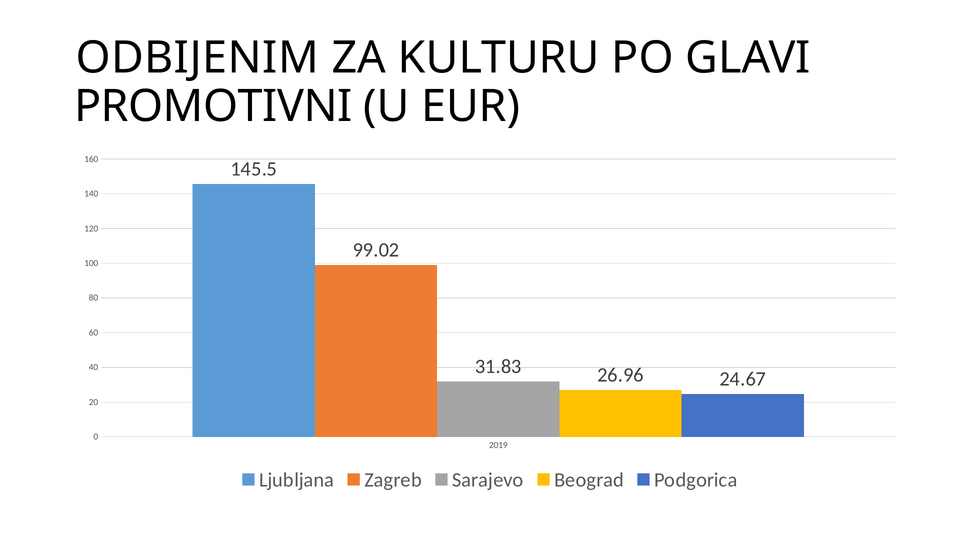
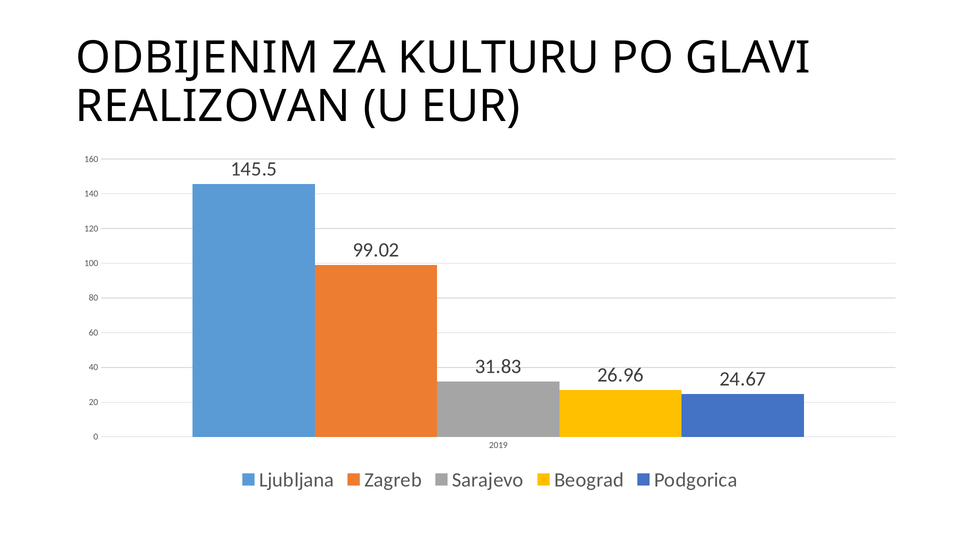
PROMOTIVNI: PROMOTIVNI -> REALIZOVAN
